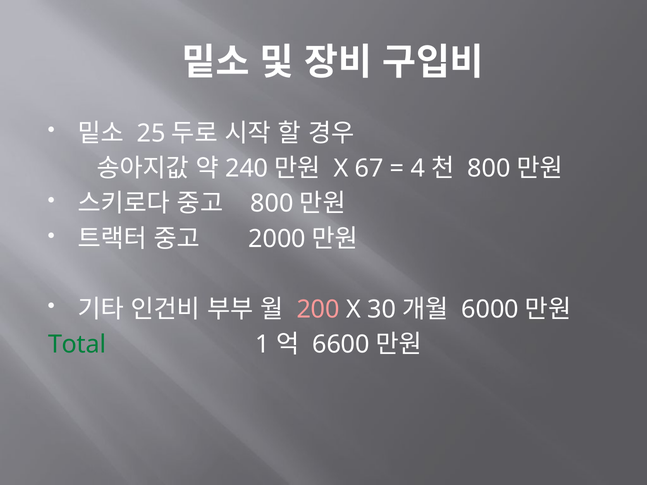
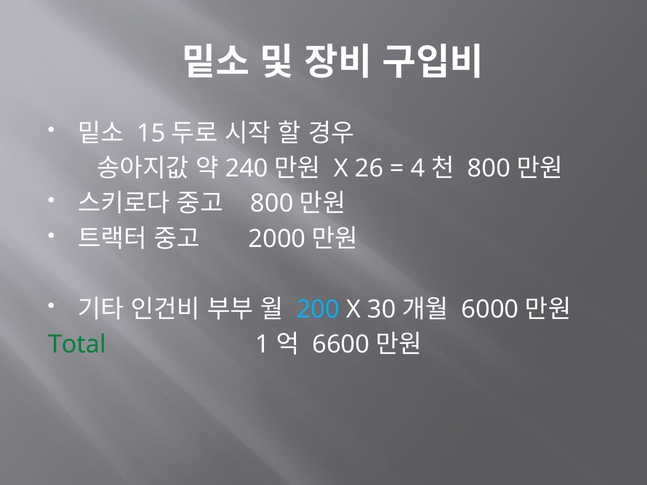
25: 25 -> 15
67: 67 -> 26
200 colour: pink -> light blue
